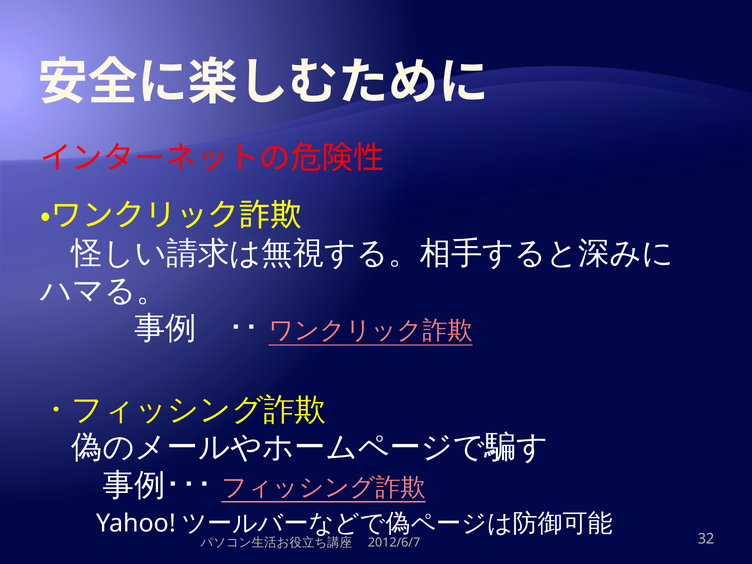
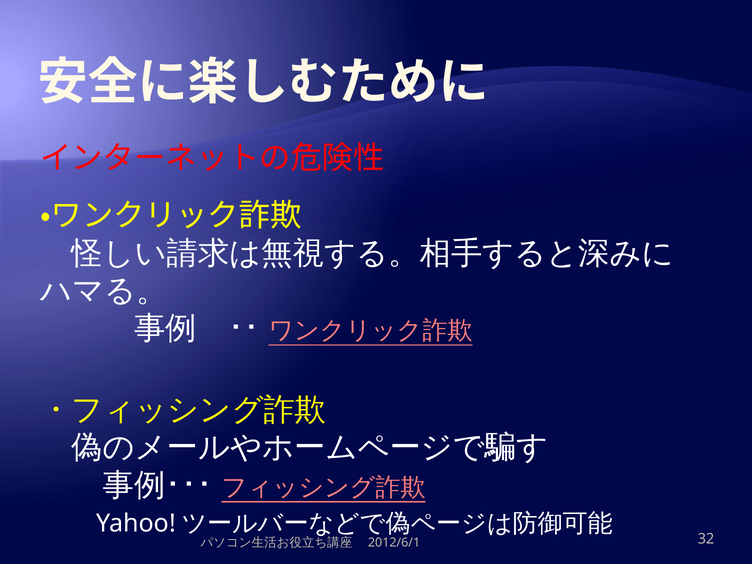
2012/6/7: 2012/6/7 -> 2012/6/1
